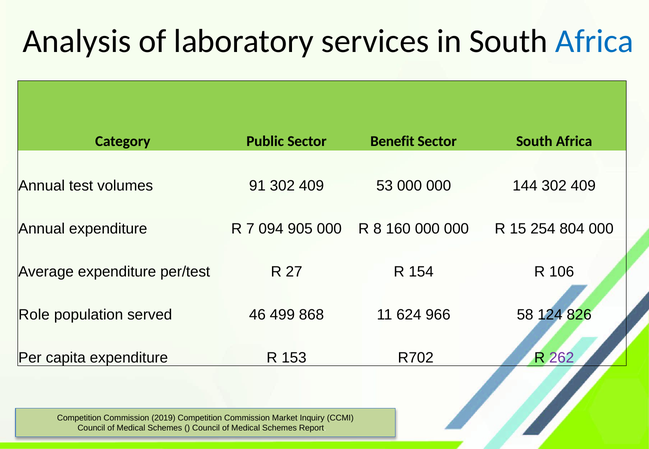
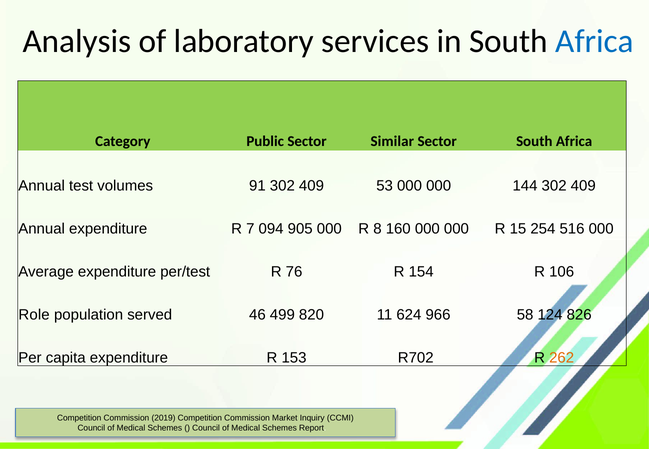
Benefit: Benefit -> Similar
804: 804 -> 516
27: 27 -> 76
868: 868 -> 820
262 colour: purple -> orange
